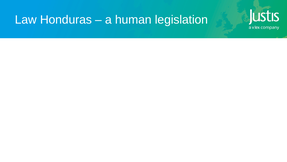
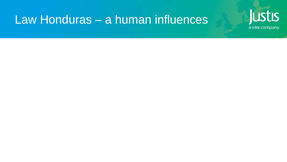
legislation: legislation -> influences
